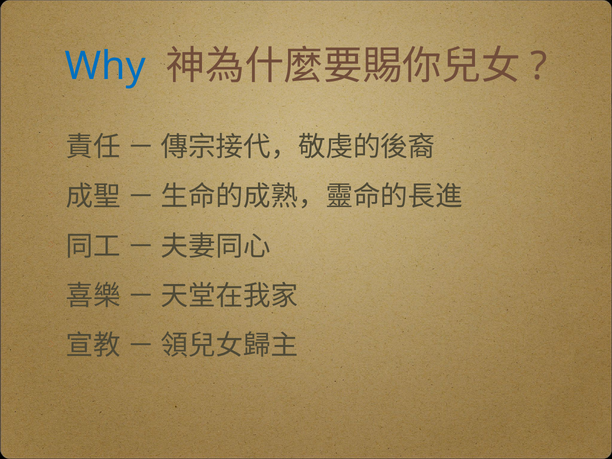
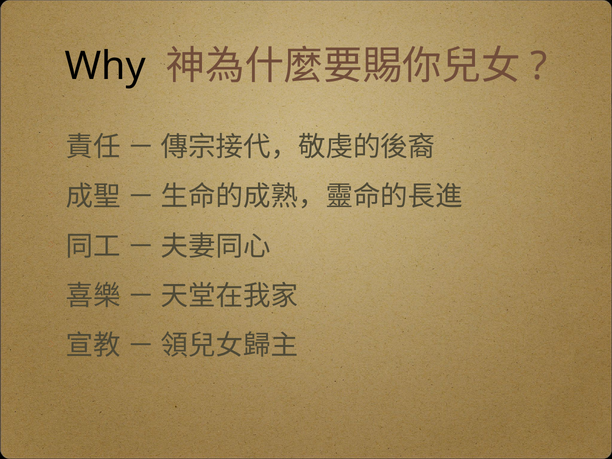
Why colour: blue -> black
